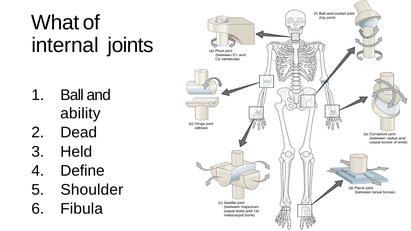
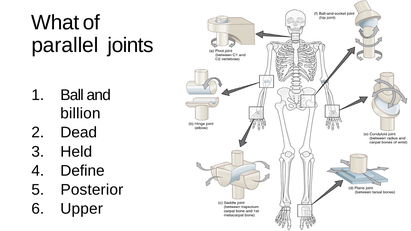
internal: internal -> parallel
ability: ability -> billion
Shoulder: Shoulder -> Posterior
Fibula: Fibula -> Upper
